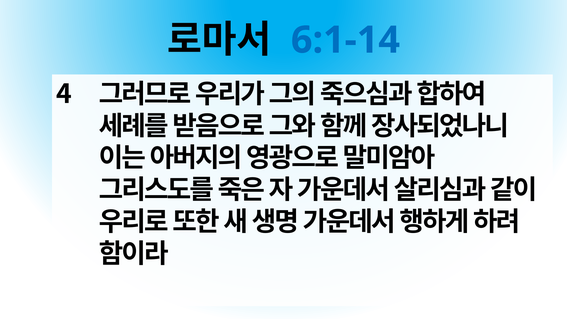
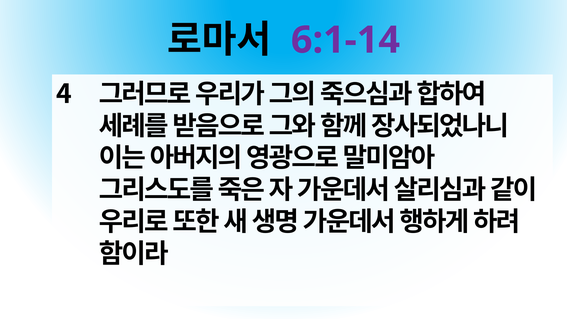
6:1-14 colour: blue -> purple
